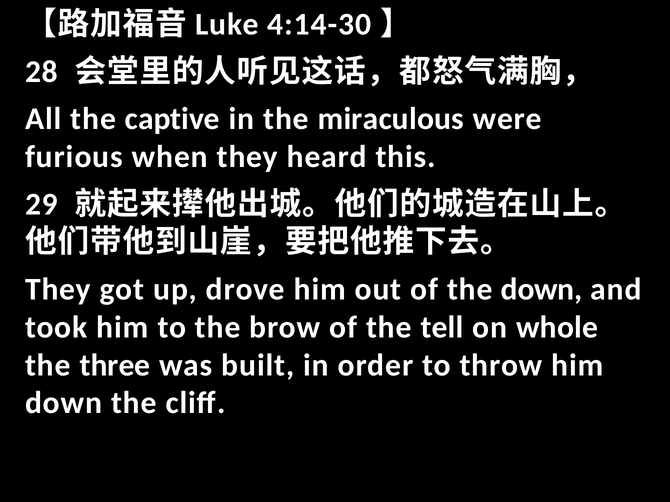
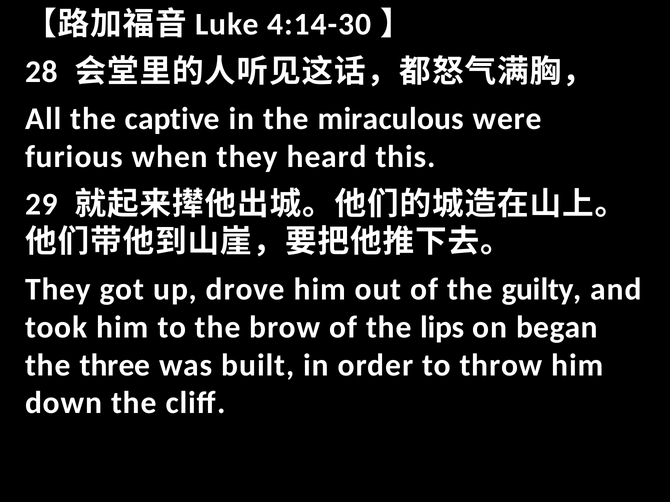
the down: down -> guilty
tell: tell -> lips
whole: whole -> began
